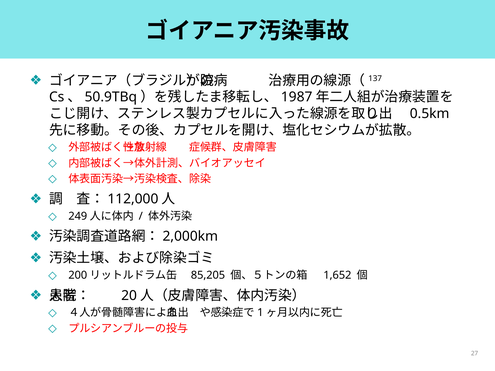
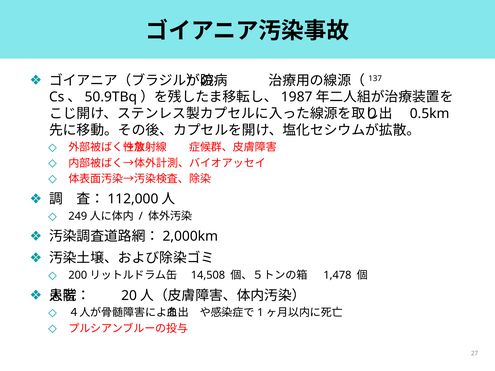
85,205: 85,205 -> 14,508
1,652: 1,652 -> 1,478
